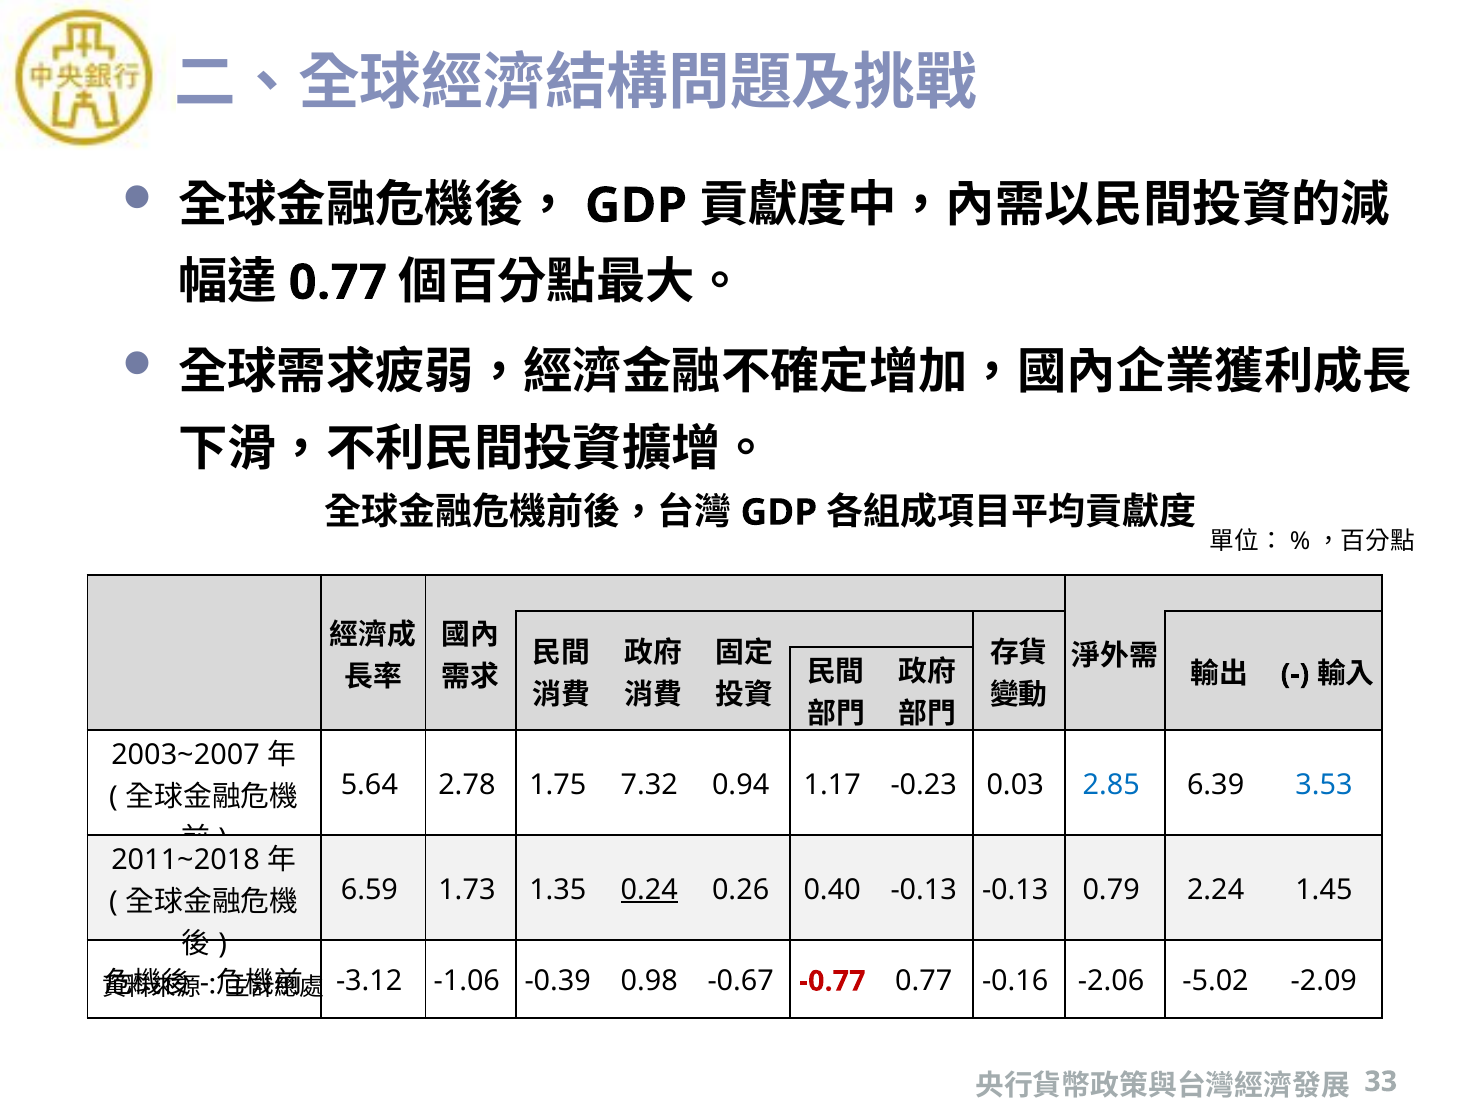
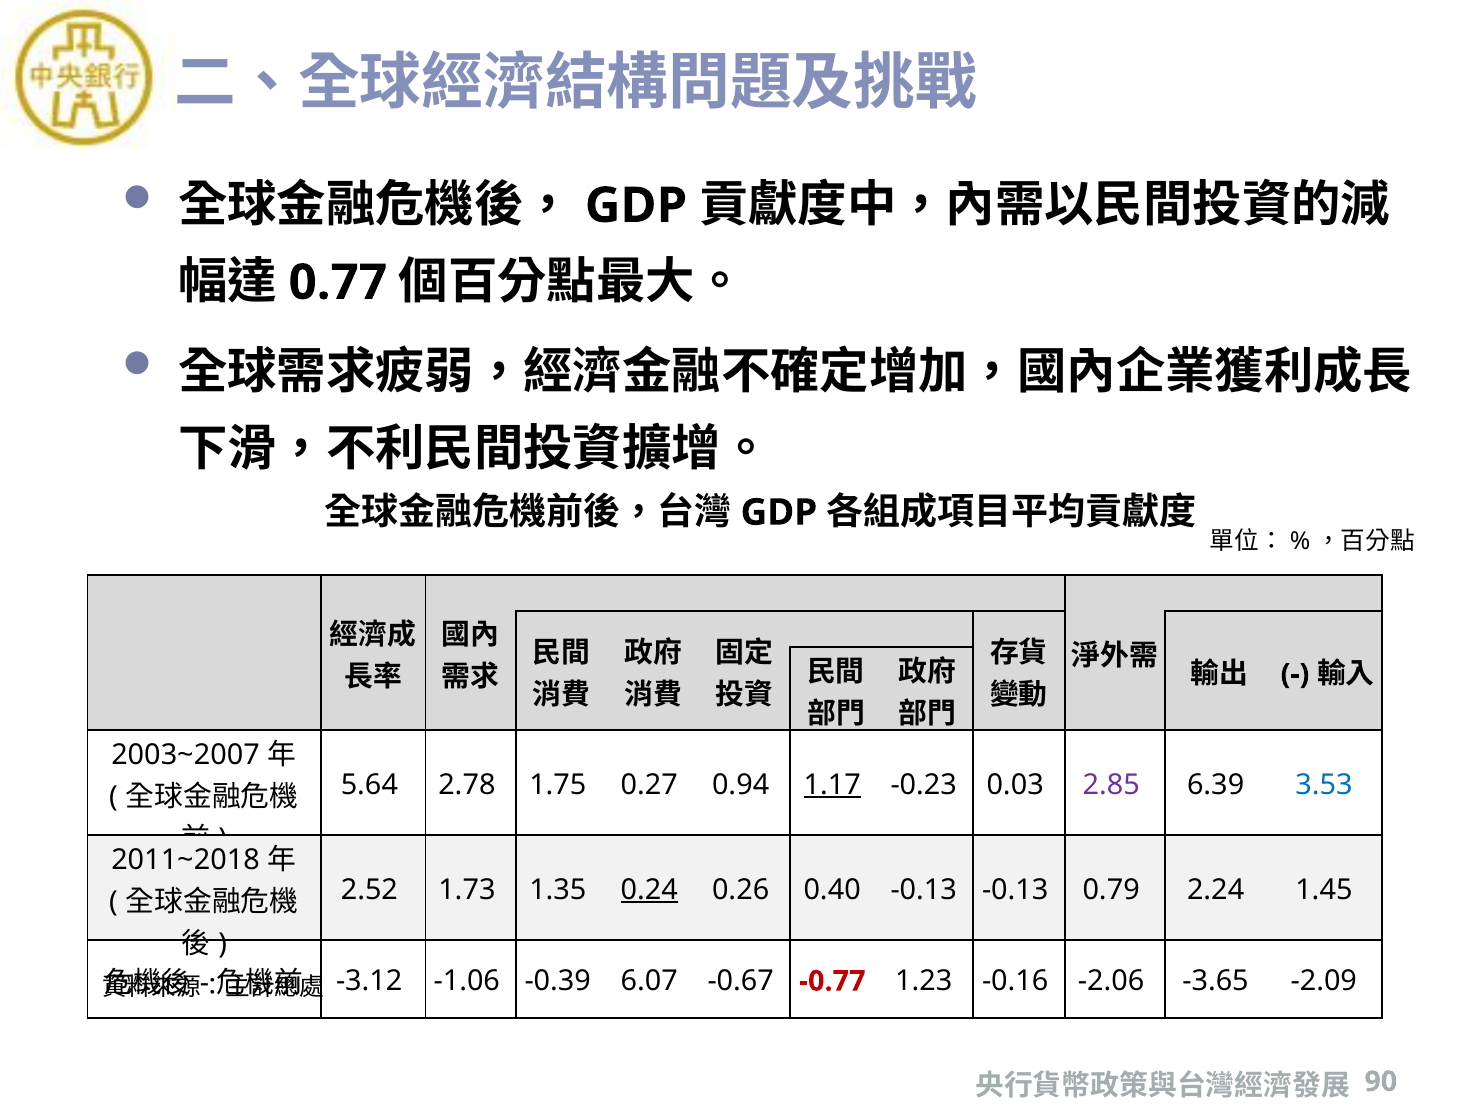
7.32: 7.32 -> 0.27
1.17 underline: none -> present
2.85 colour: blue -> purple
6.59: 6.59 -> 2.52
0.98: 0.98 -> 6.07
-0.77 0.77: 0.77 -> 1.23
-5.02: -5.02 -> -3.65
33: 33 -> 90
